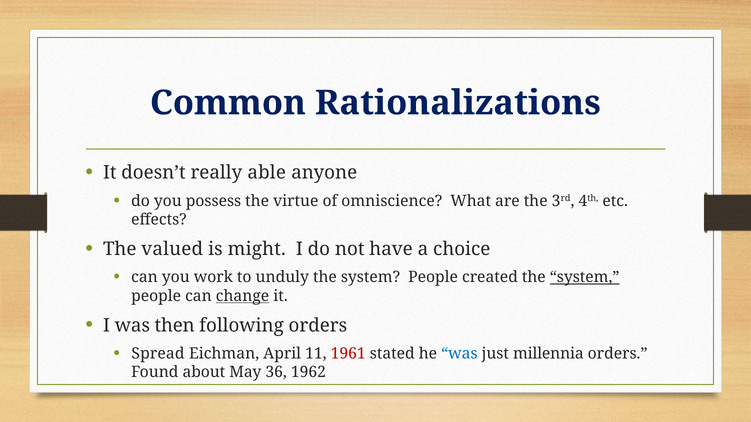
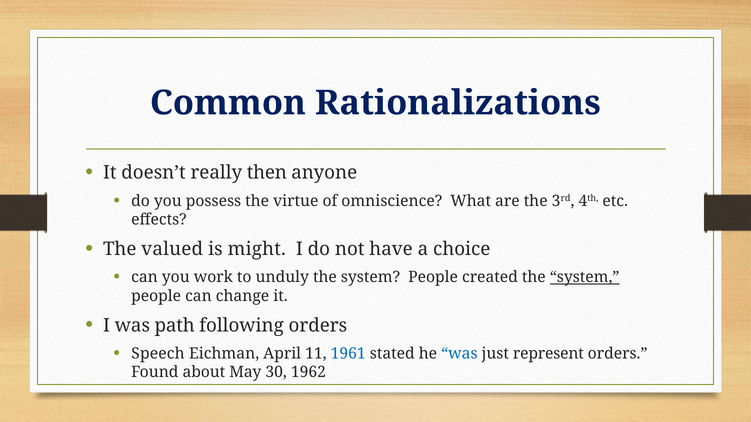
able: able -> then
change underline: present -> none
then: then -> path
Spread: Spread -> Speech
1961 colour: red -> blue
millennia: millennia -> represent
36: 36 -> 30
